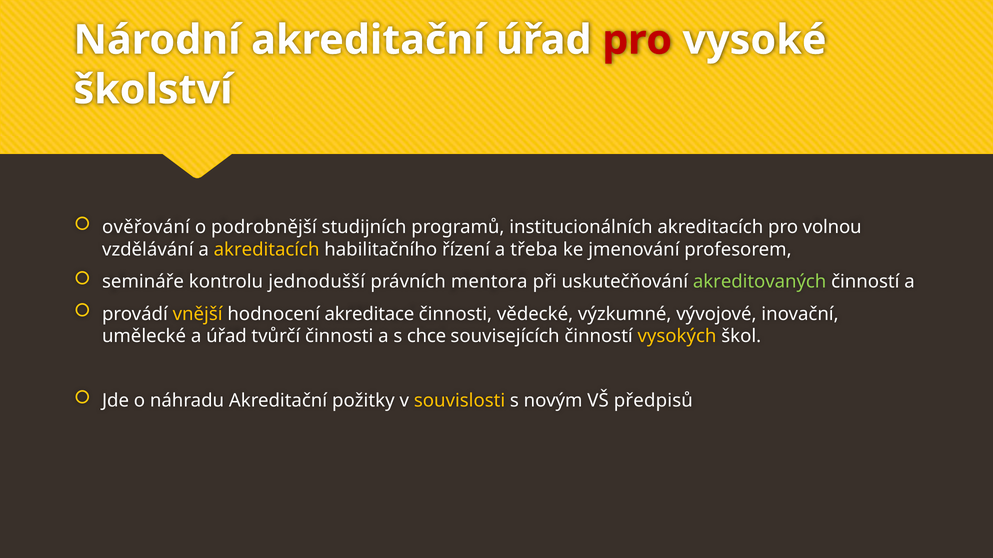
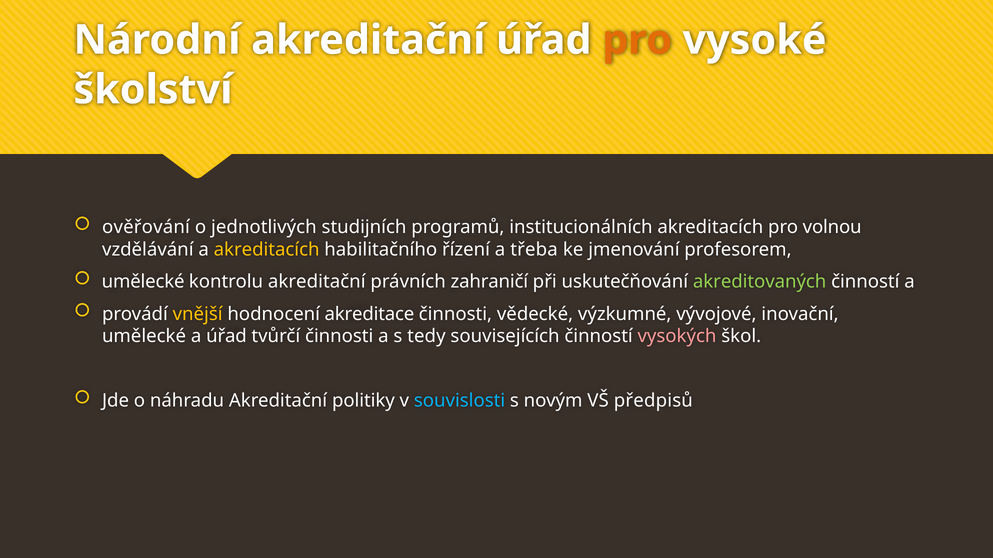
pro at (637, 40) colour: red -> orange
podrobnější: podrobnější -> jednotlivých
semináře at (143, 282): semináře -> umělecké
kontrolu jednodušší: jednodušší -> akreditační
mentora: mentora -> zahraničí
chce: chce -> tedy
vysokých colour: yellow -> pink
požitky: požitky -> politiky
souvislosti colour: yellow -> light blue
